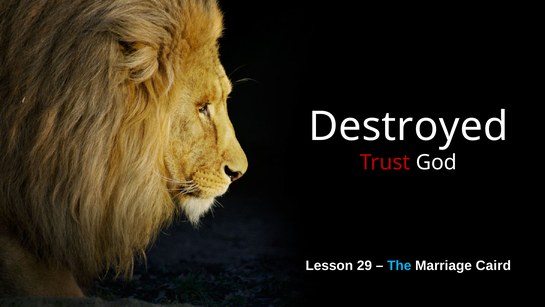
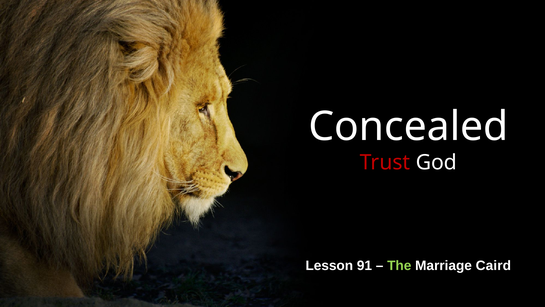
Destroyed: Destroyed -> Concealed
29: 29 -> 91
The colour: light blue -> light green
